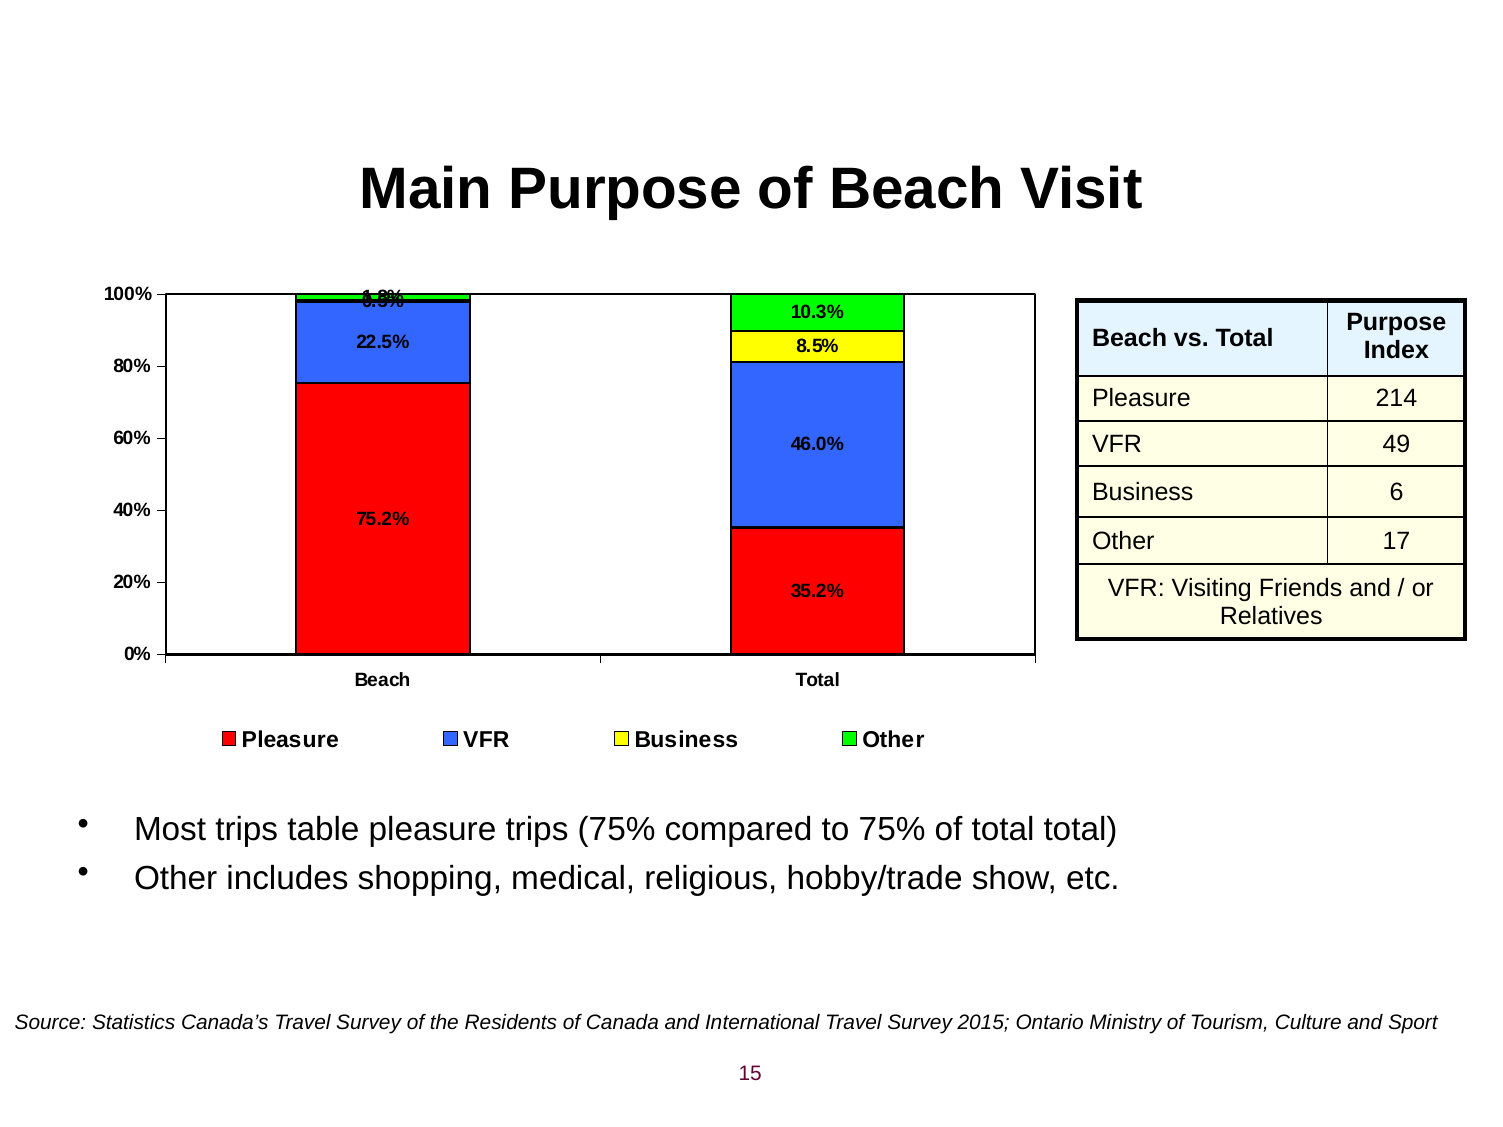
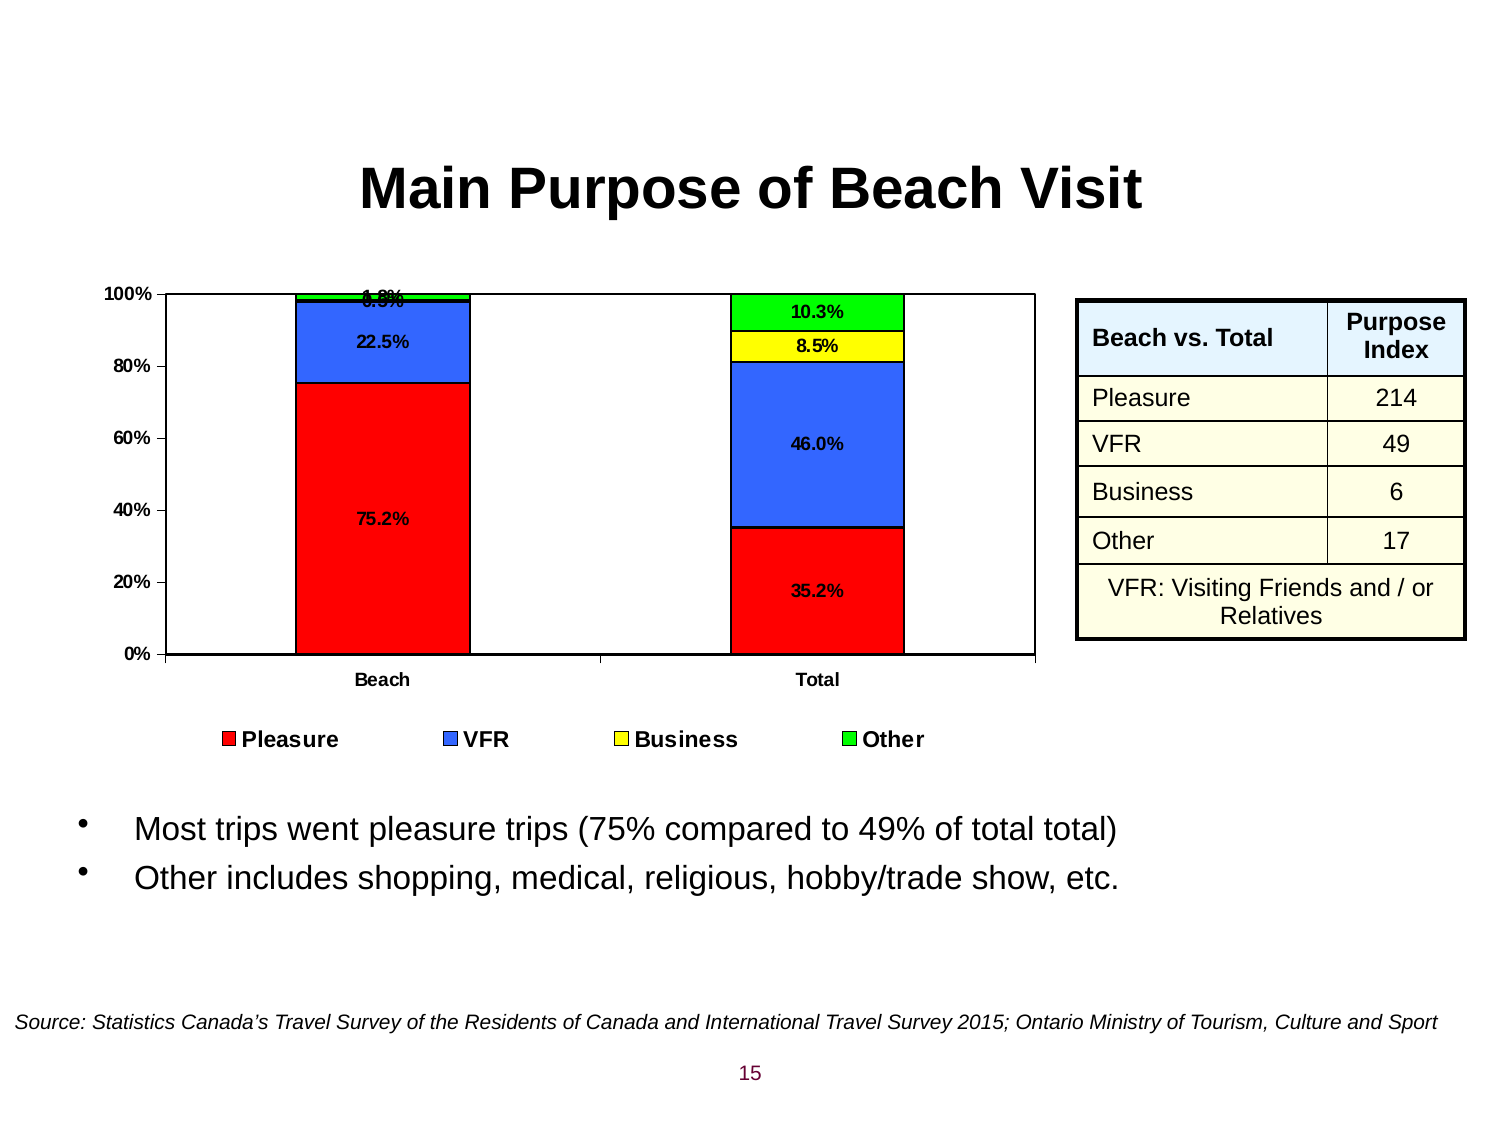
table: table -> went
to 75%: 75% -> 49%
